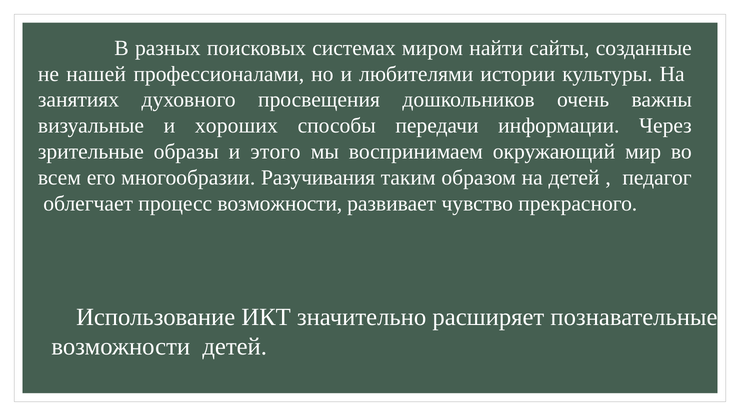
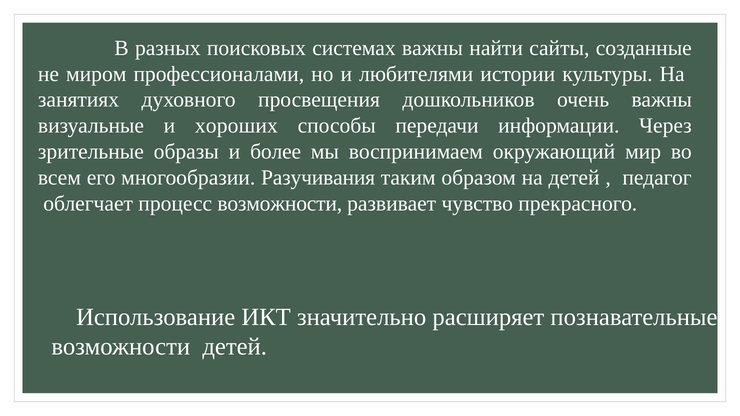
системах миром: миром -> важны
нашей: нашей -> миром
этого: этого -> более
